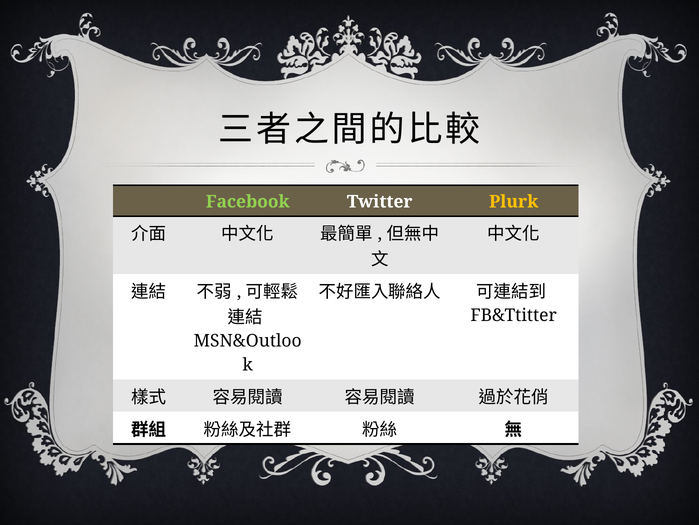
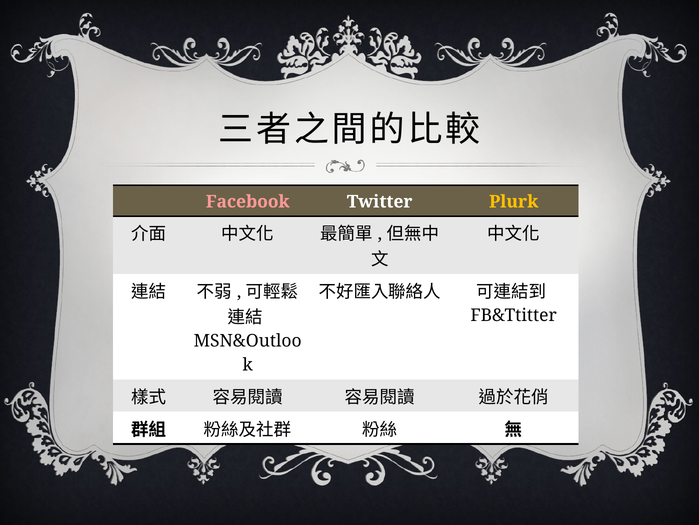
Facebook colour: light green -> pink
